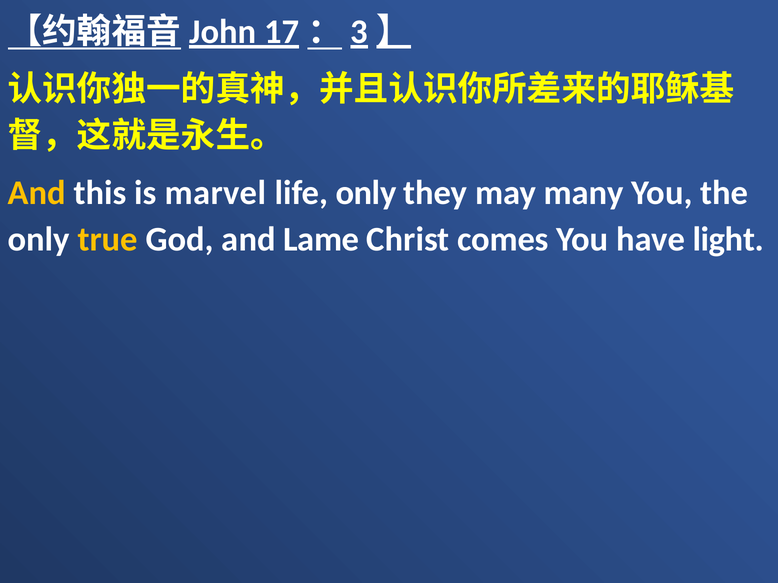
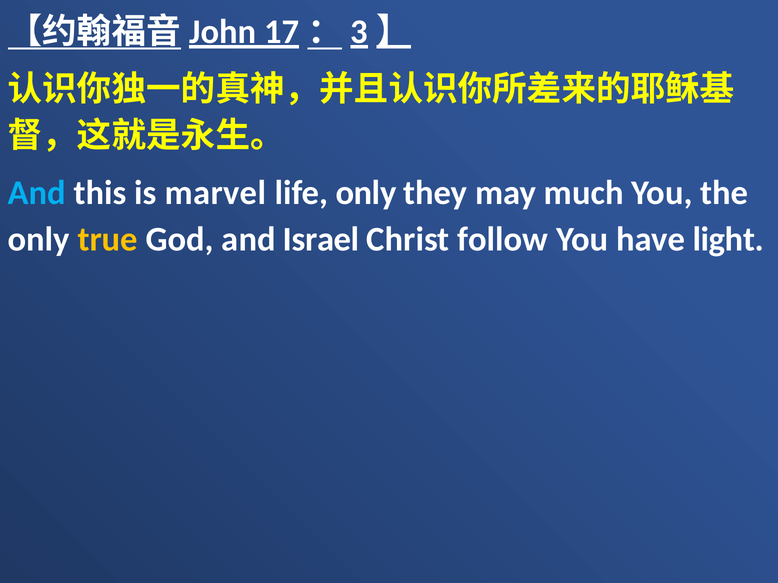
And at (37, 193) colour: yellow -> light blue
many: many -> much
Lame: Lame -> Israel
comes: comes -> follow
